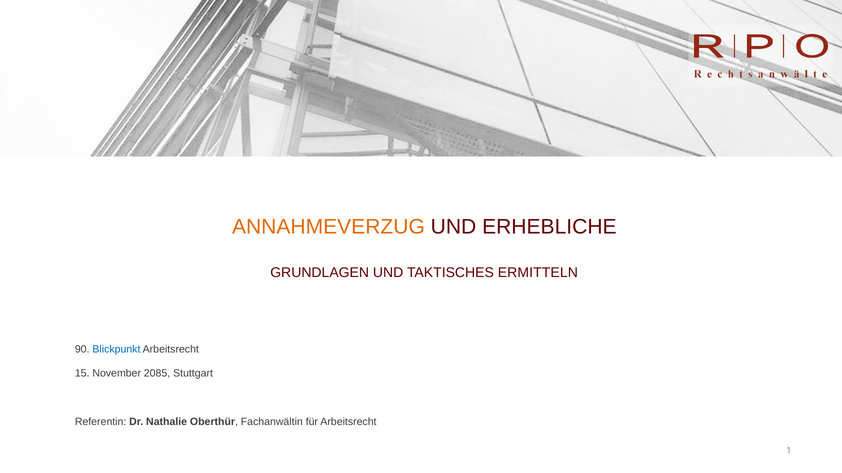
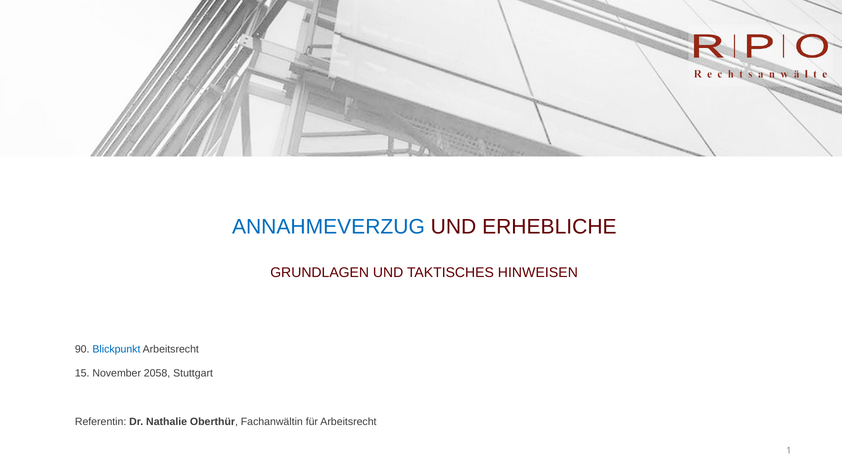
ANNAHMEVERZUG colour: orange -> blue
ERMITTELN: ERMITTELN -> HINWEISEN
2085: 2085 -> 2058
